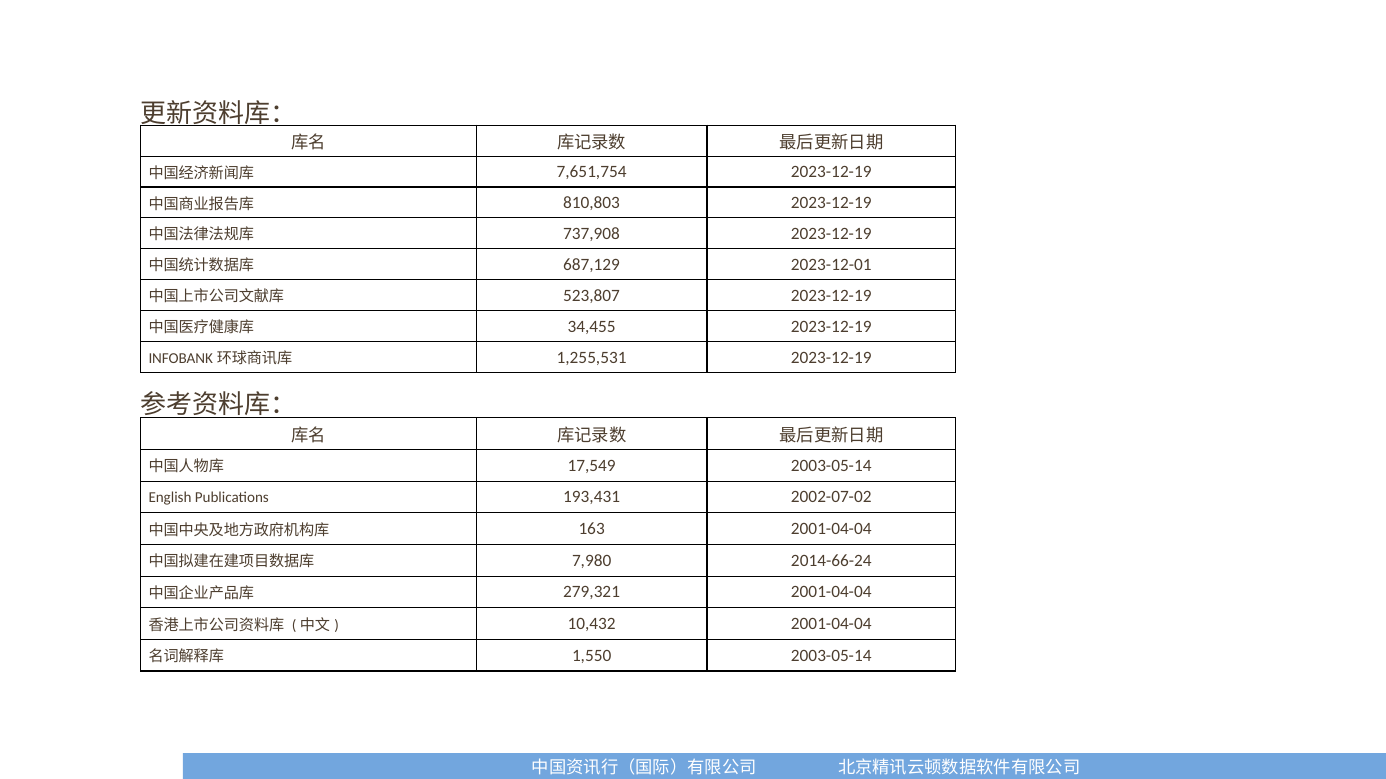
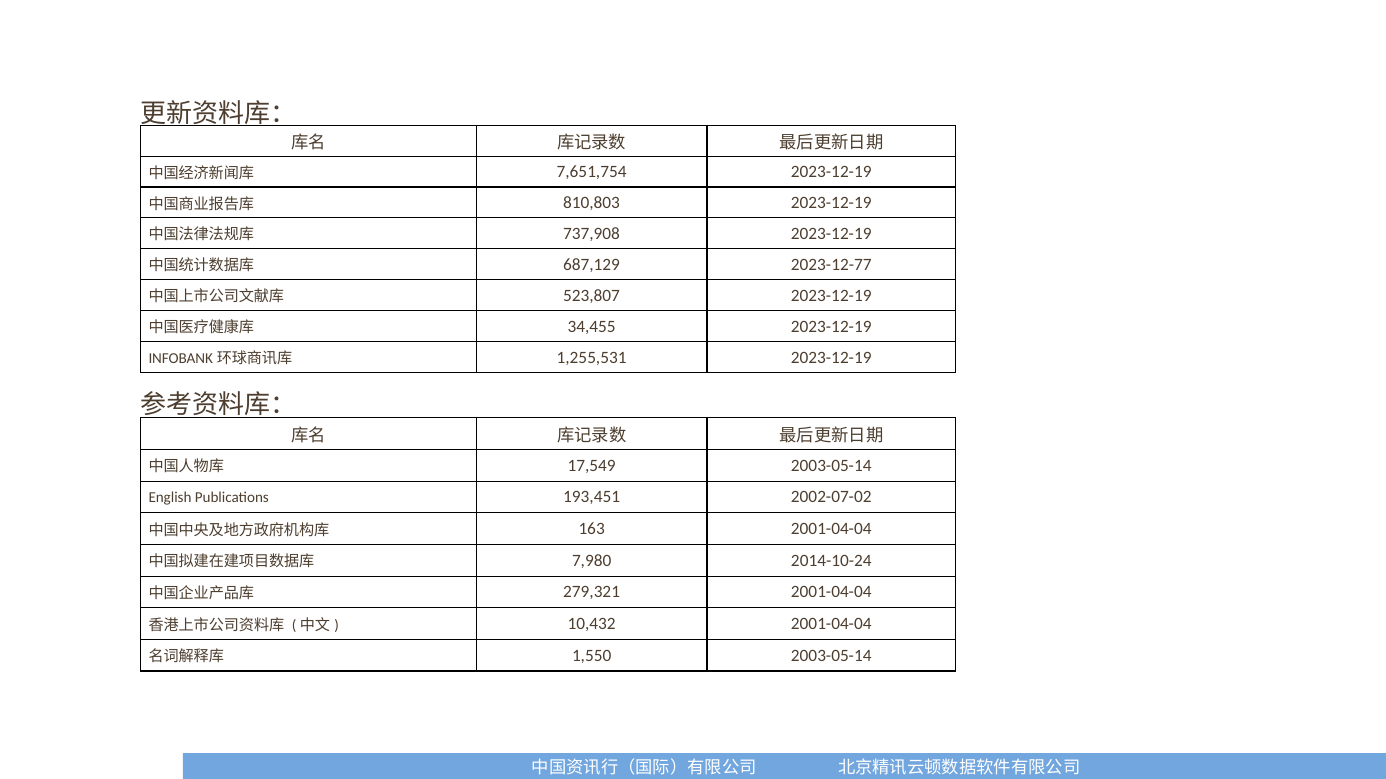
2023-12-01: 2023-12-01 -> 2023-12-77
193,431: 193,431 -> 193,451
2014-66-24: 2014-66-24 -> 2014-10-24
